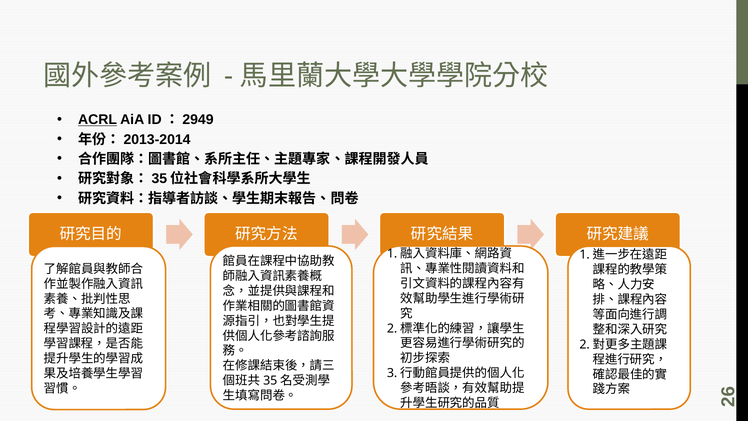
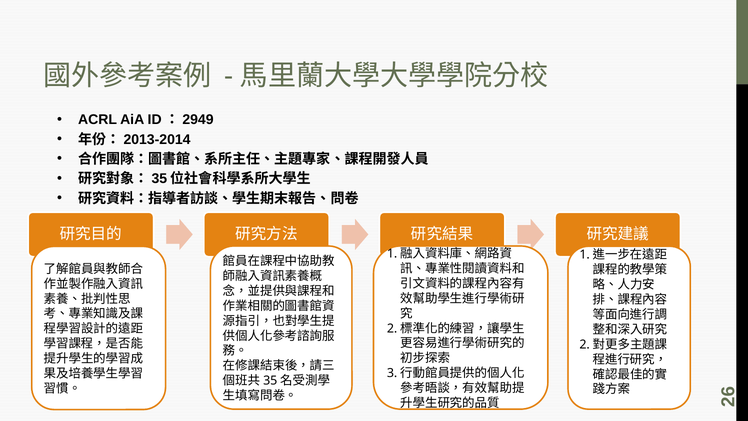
ACRL underline: present -> none
